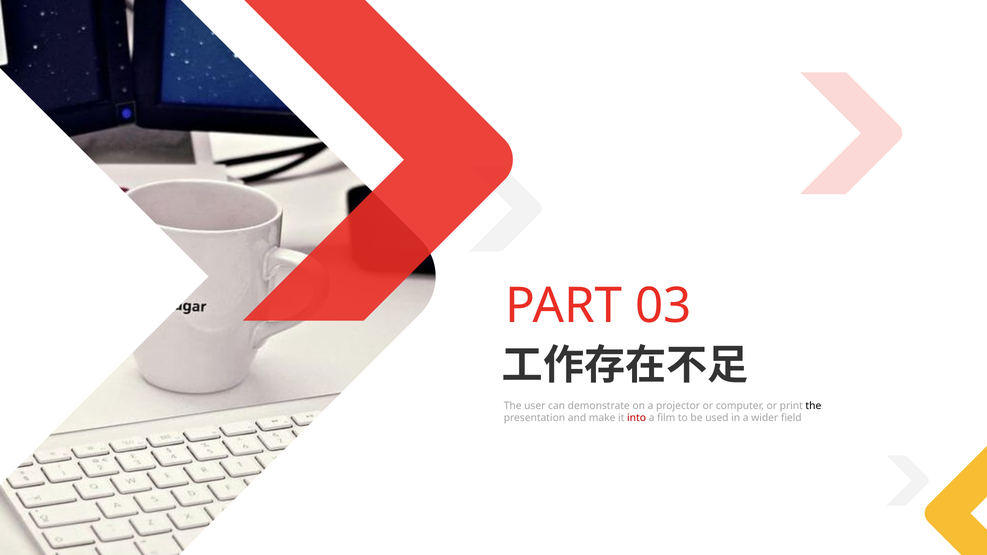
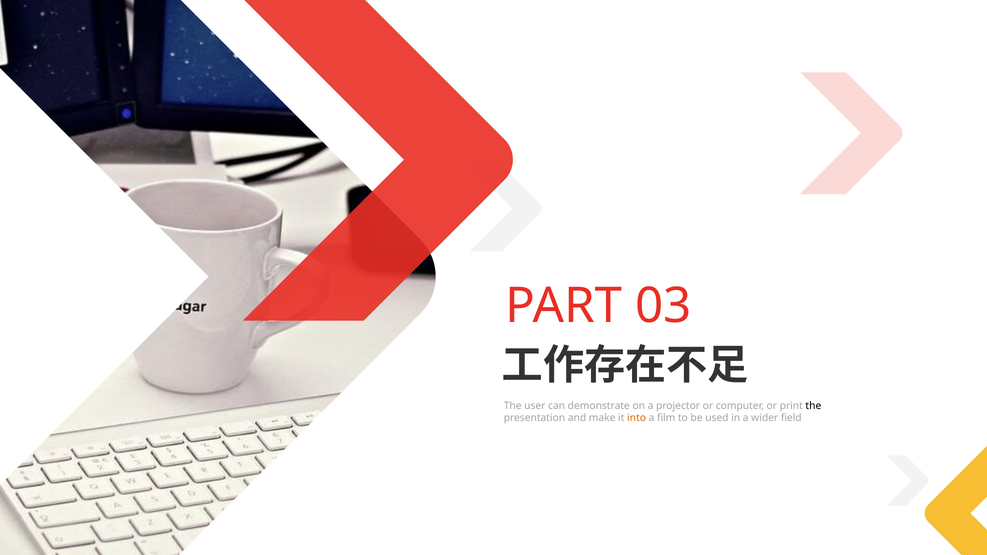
into colour: red -> orange
